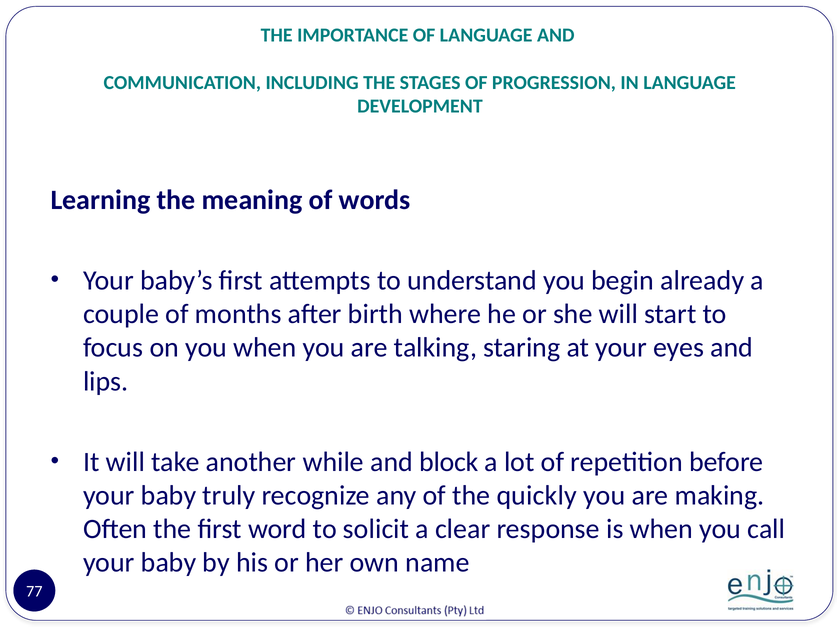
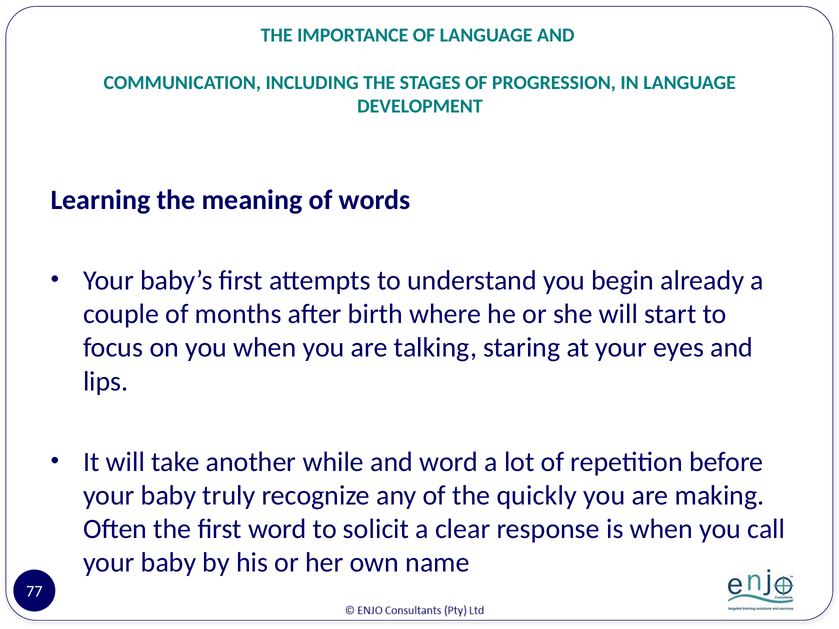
and block: block -> word
